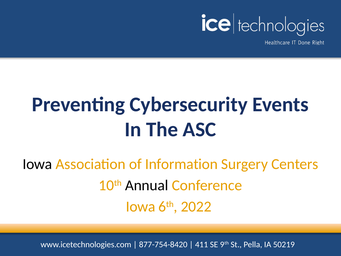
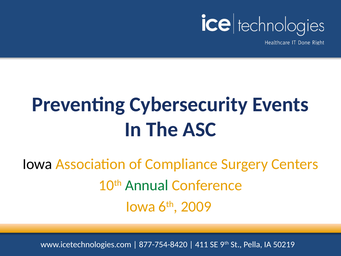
Information: Information -> Compliance
Annual colour: black -> green
2022: 2022 -> 2009
